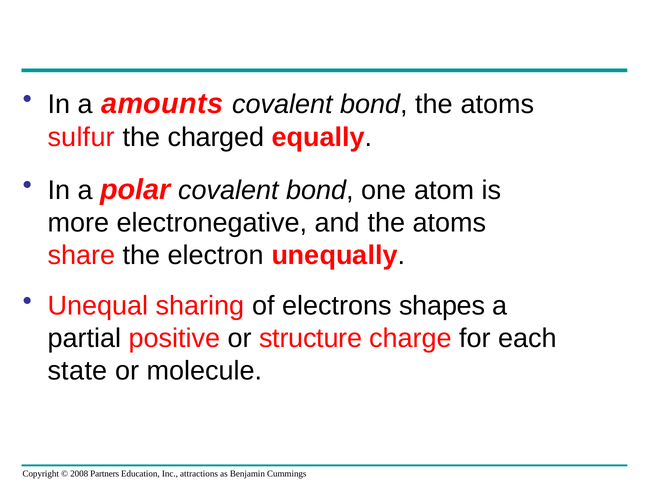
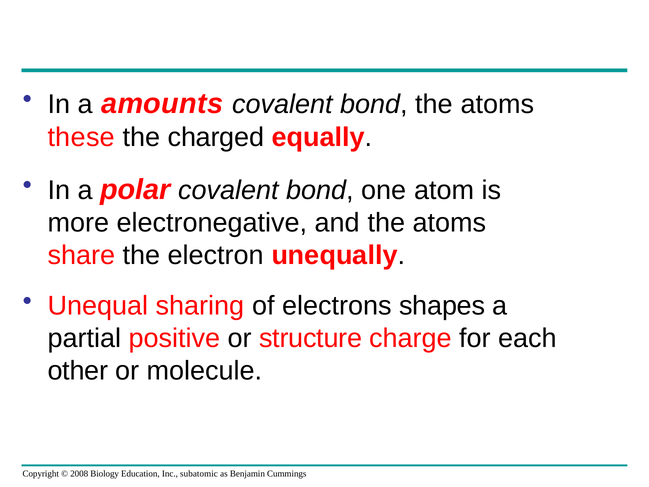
sulfur: sulfur -> these
state: state -> other
Partners: Partners -> Biology
attractions: attractions -> subatomic
